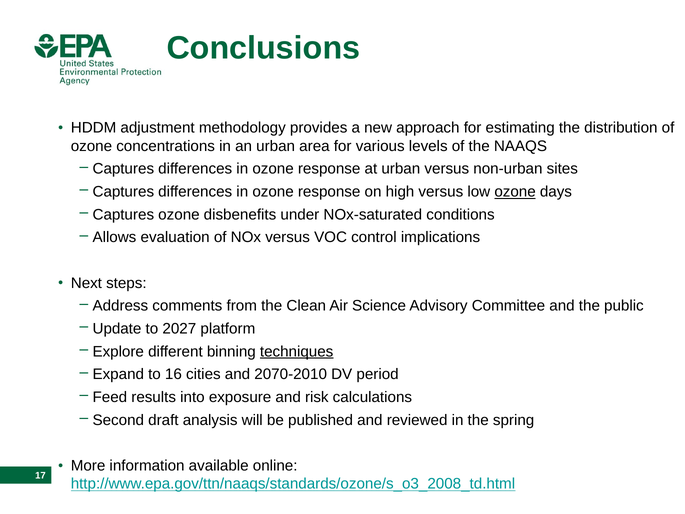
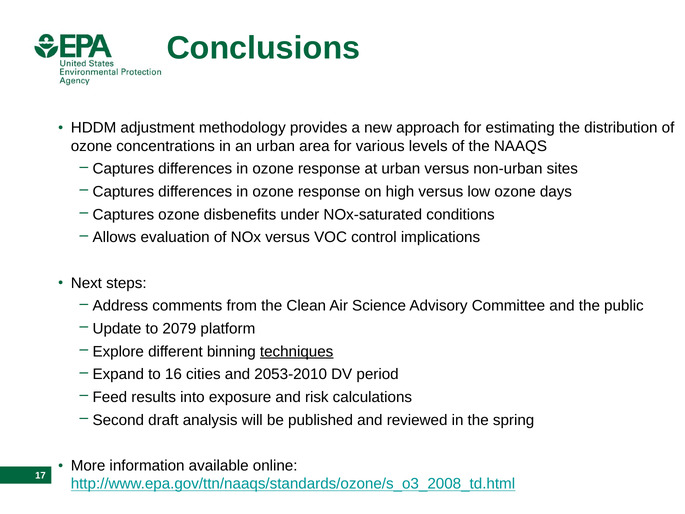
ozone at (515, 192) underline: present -> none
2027: 2027 -> 2079
2070-2010: 2070-2010 -> 2053-2010
